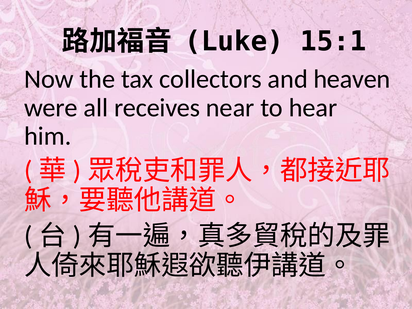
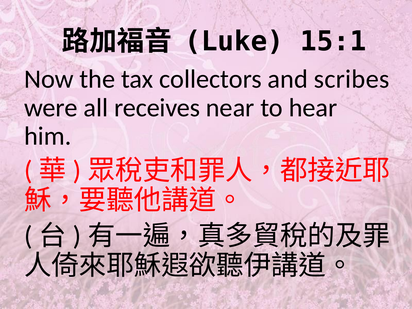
heaven: heaven -> scribes
